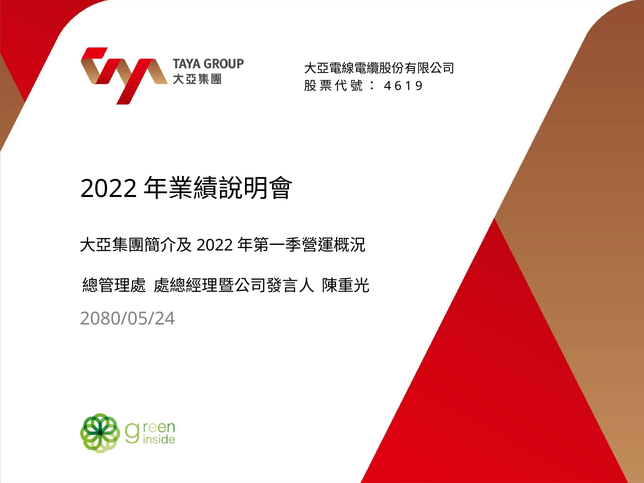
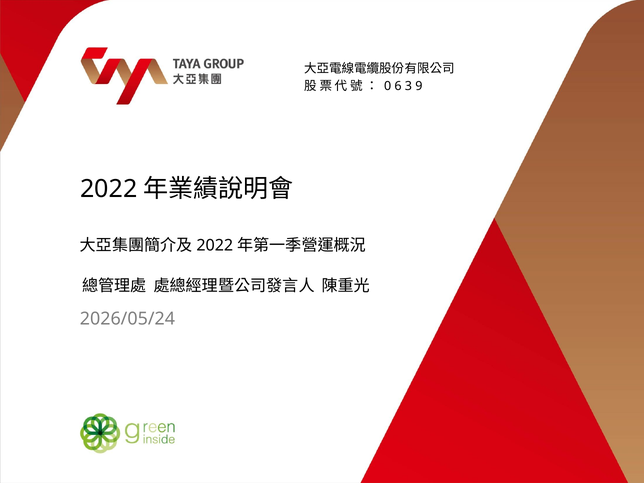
4: 4 -> 0
1: 1 -> 3
2080/05/24: 2080/05/24 -> 2026/05/24
